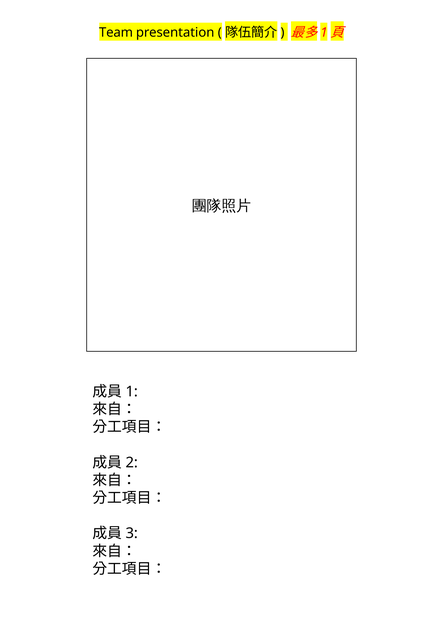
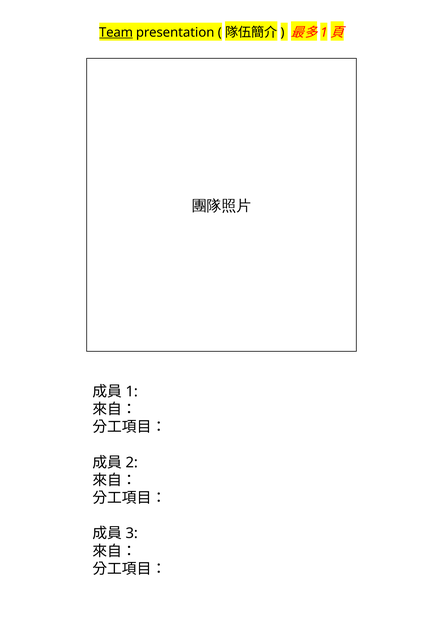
Team underline: none -> present
